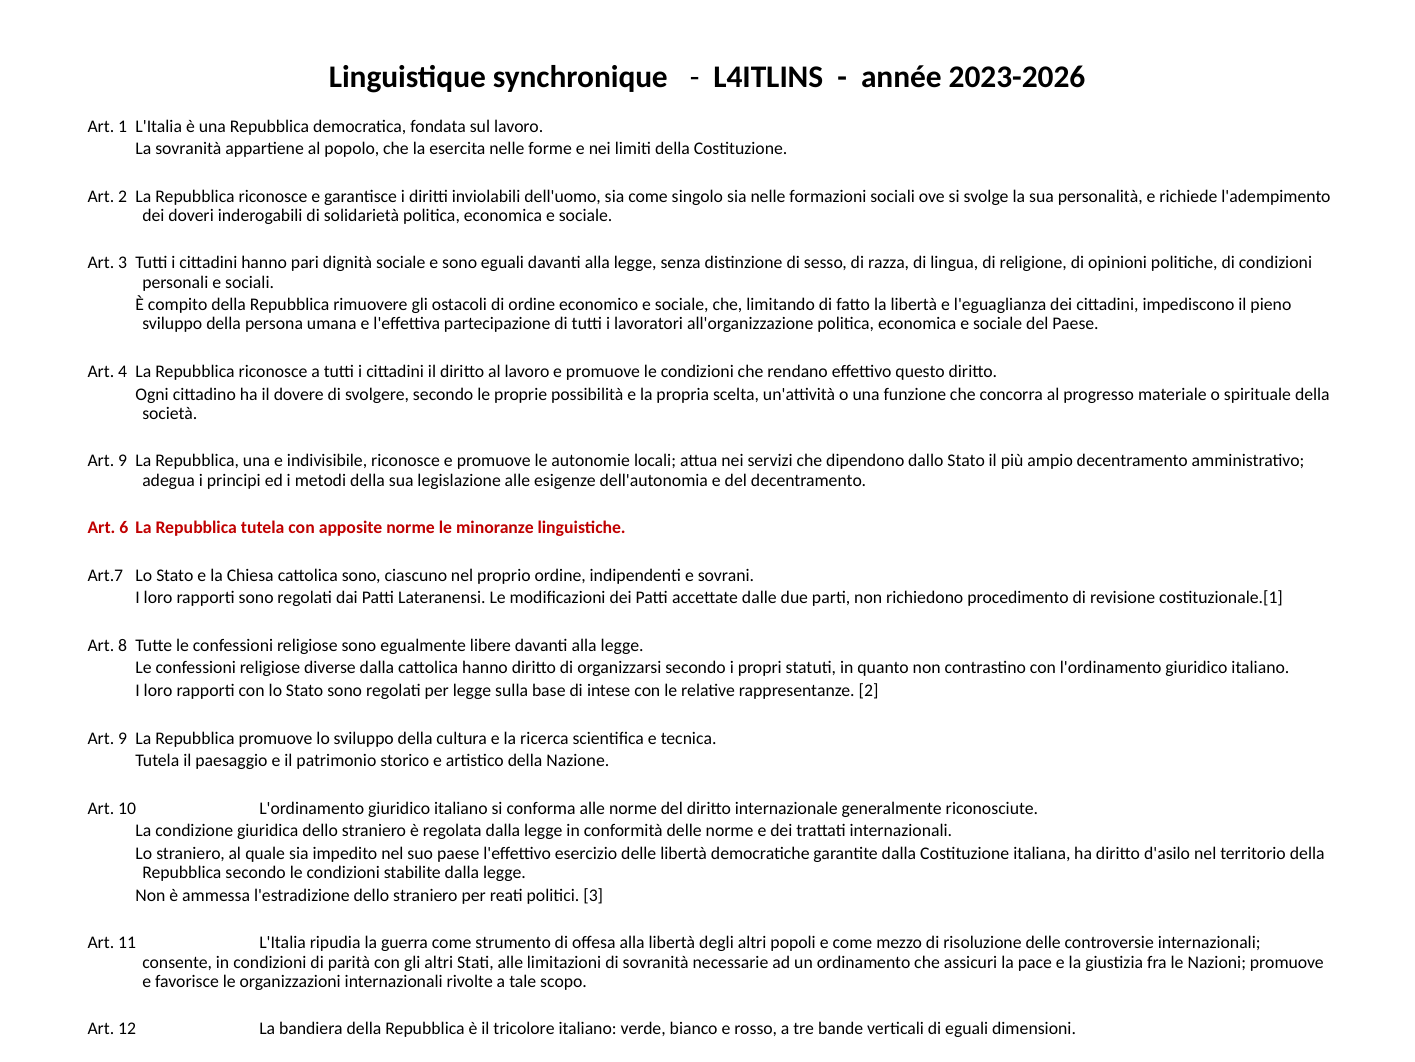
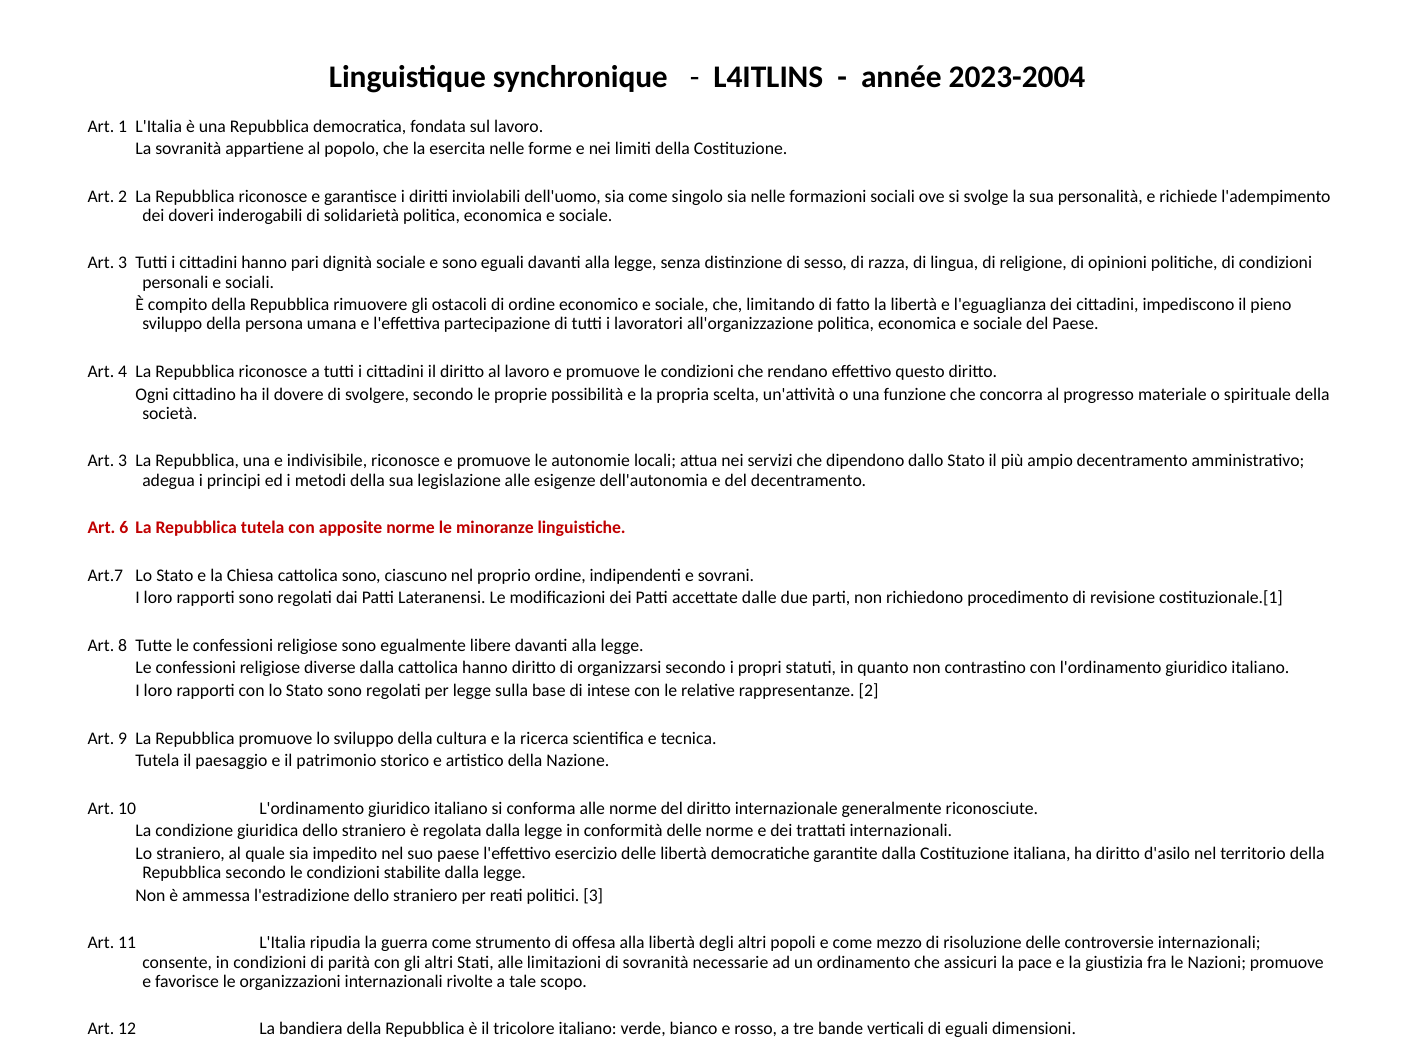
2023-2026: 2023-2026 -> 2023-2004
9 at (123, 461): 9 -> 3
